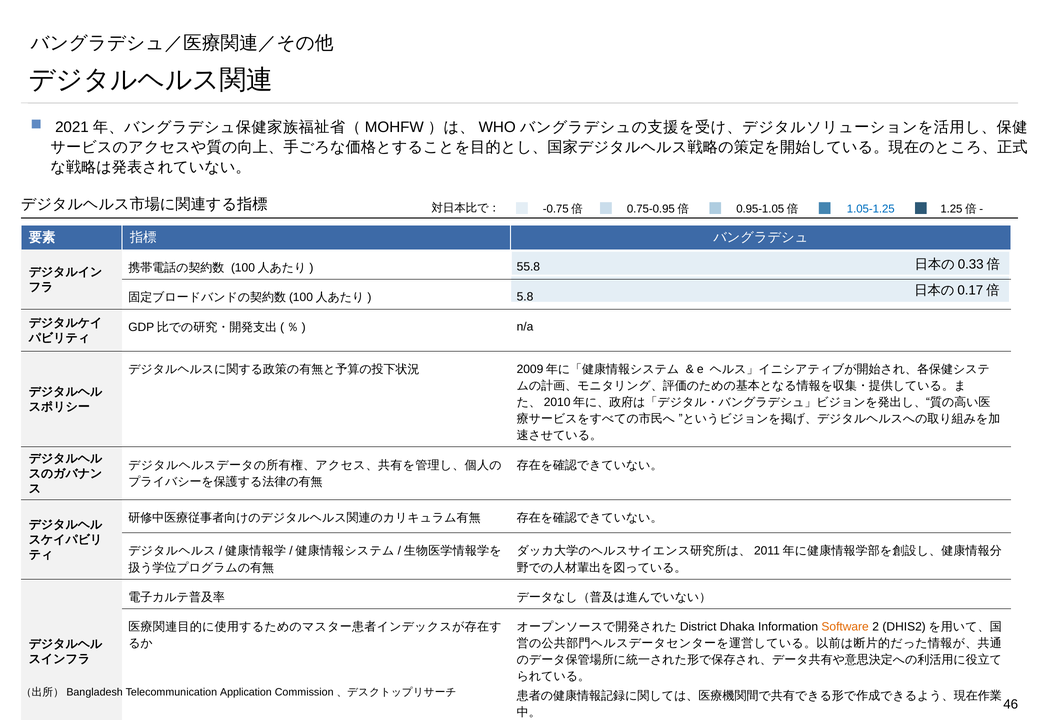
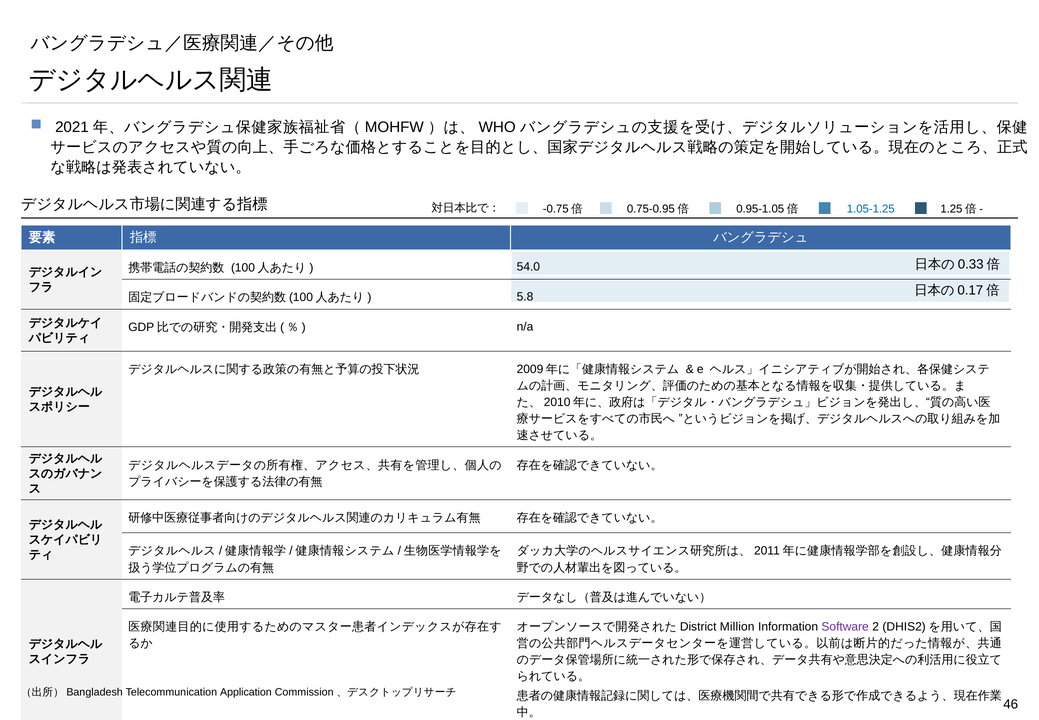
55.8: 55.8 -> 54.0
Dhaka: Dhaka -> Million
Software colour: orange -> purple
